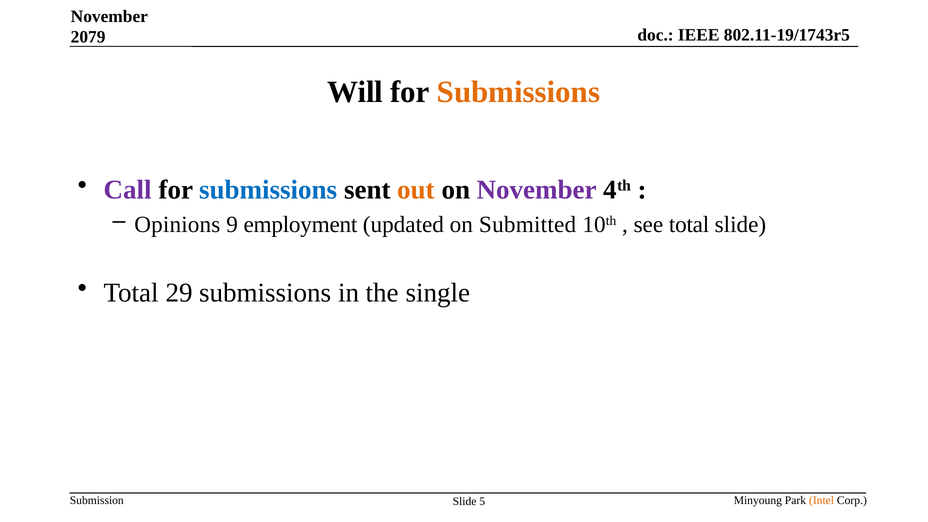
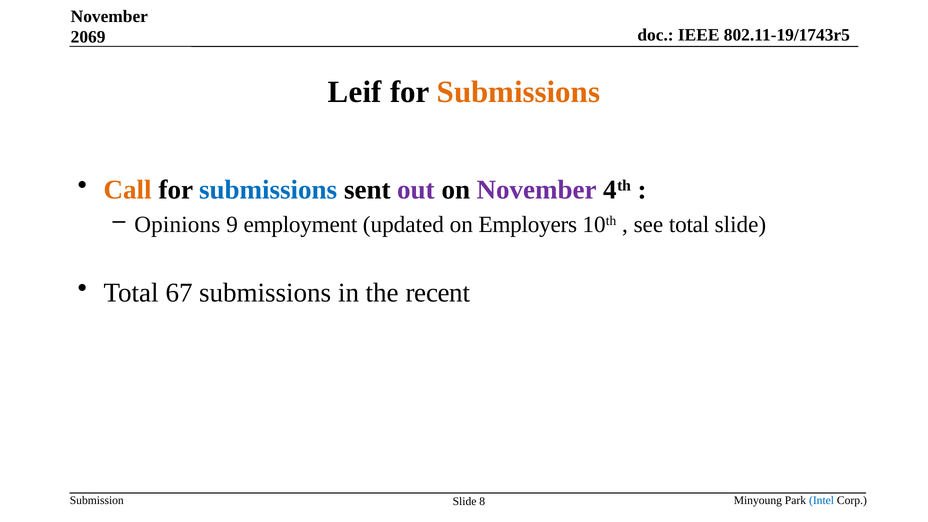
2079: 2079 -> 2069
Will: Will -> Leif
Call colour: purple -> orange
out colour: orange -> purple
Submitted: Submitted -> Employers
29: 29 -> 67
single: single -> recent
Intel colour: orange -> blue
5: 5 -> 8
